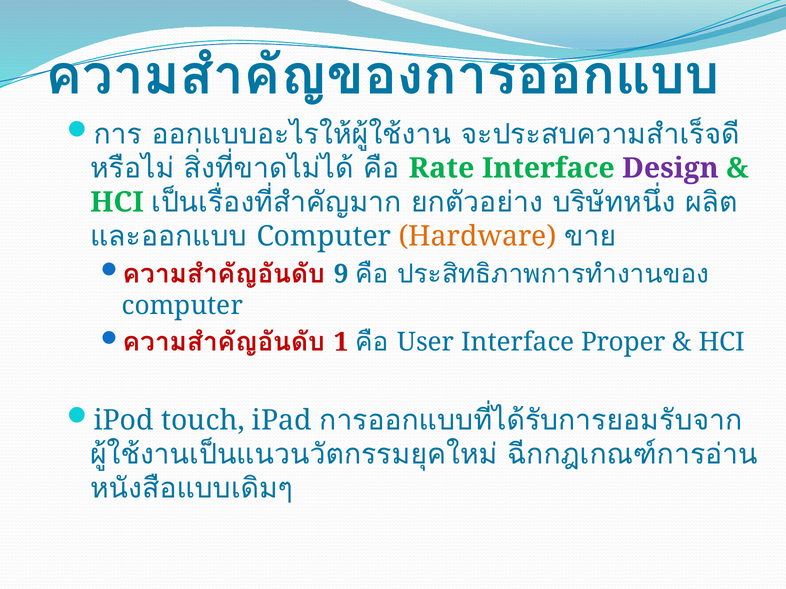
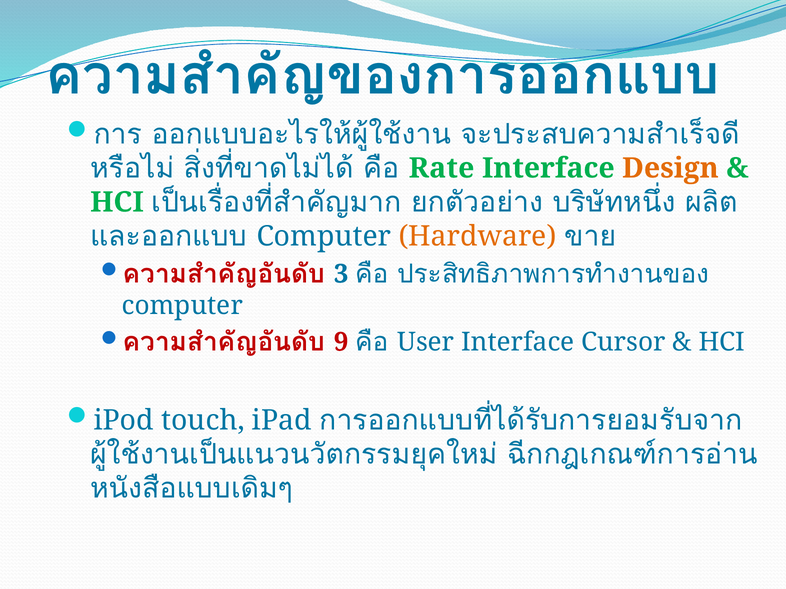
Design colour: purple -> orange
9: 9 -> 3
1: 1 -> 9
Proper: Proper -> Cursor
